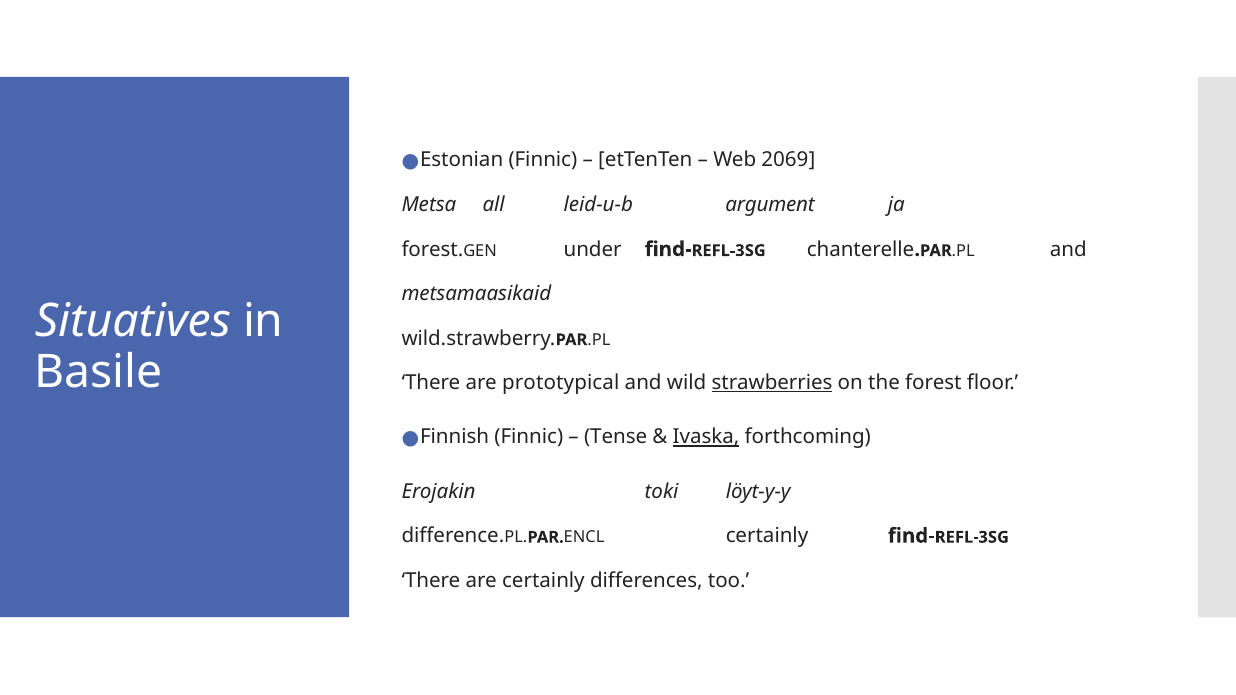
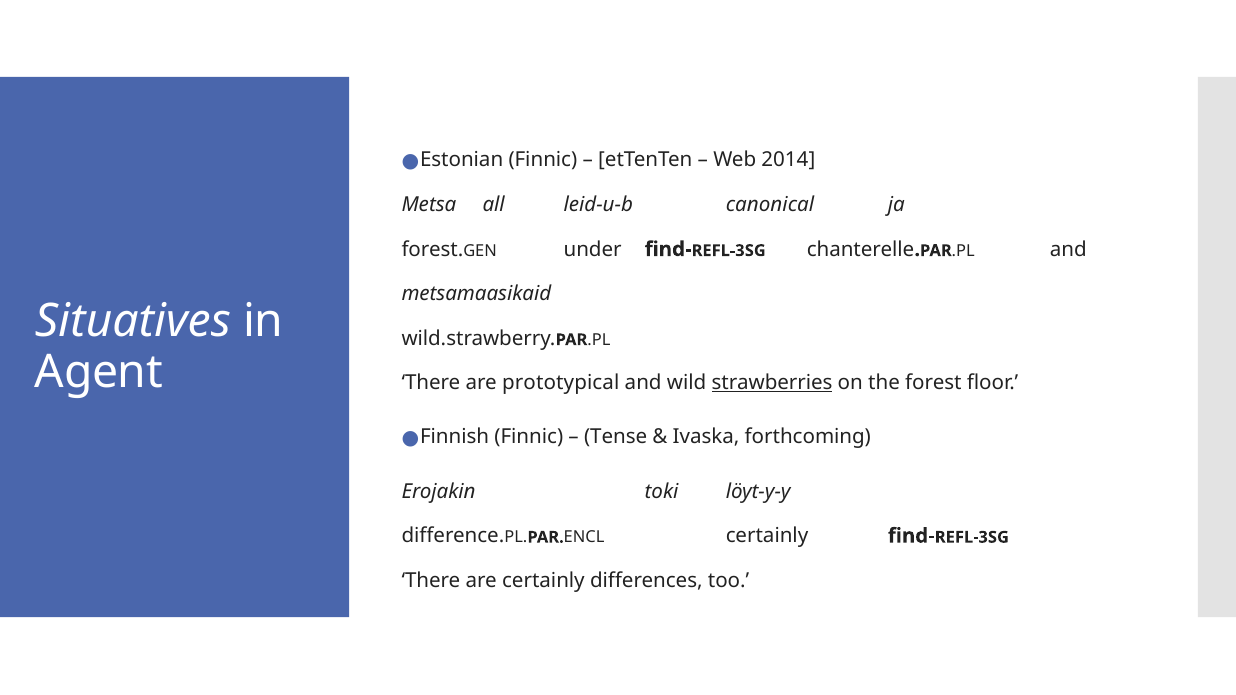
2069: 2069 -> 2014
argument: argument -> canonical
Basile: Basile -> Agent
Ivaska underline: present -> none
